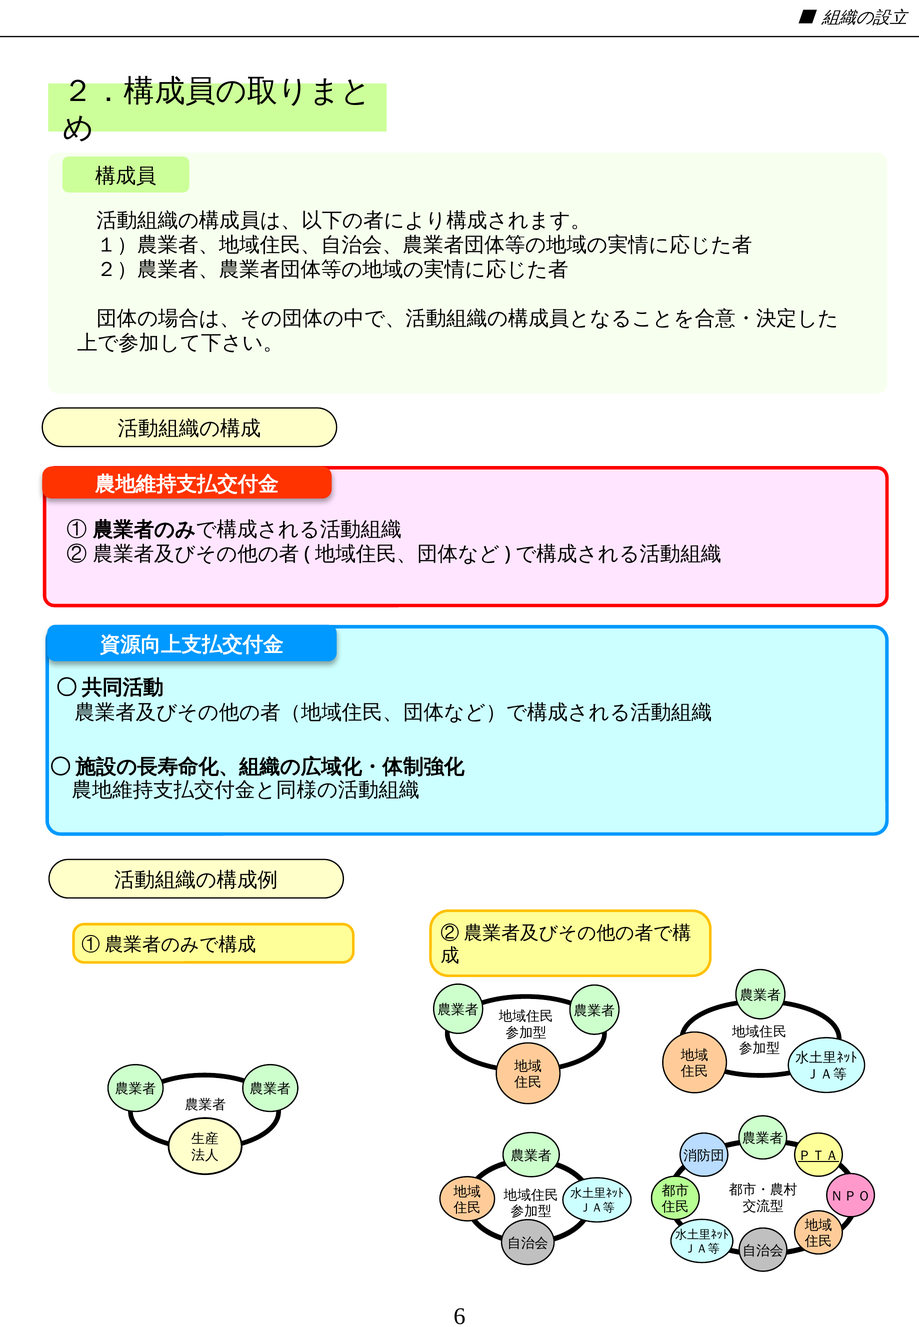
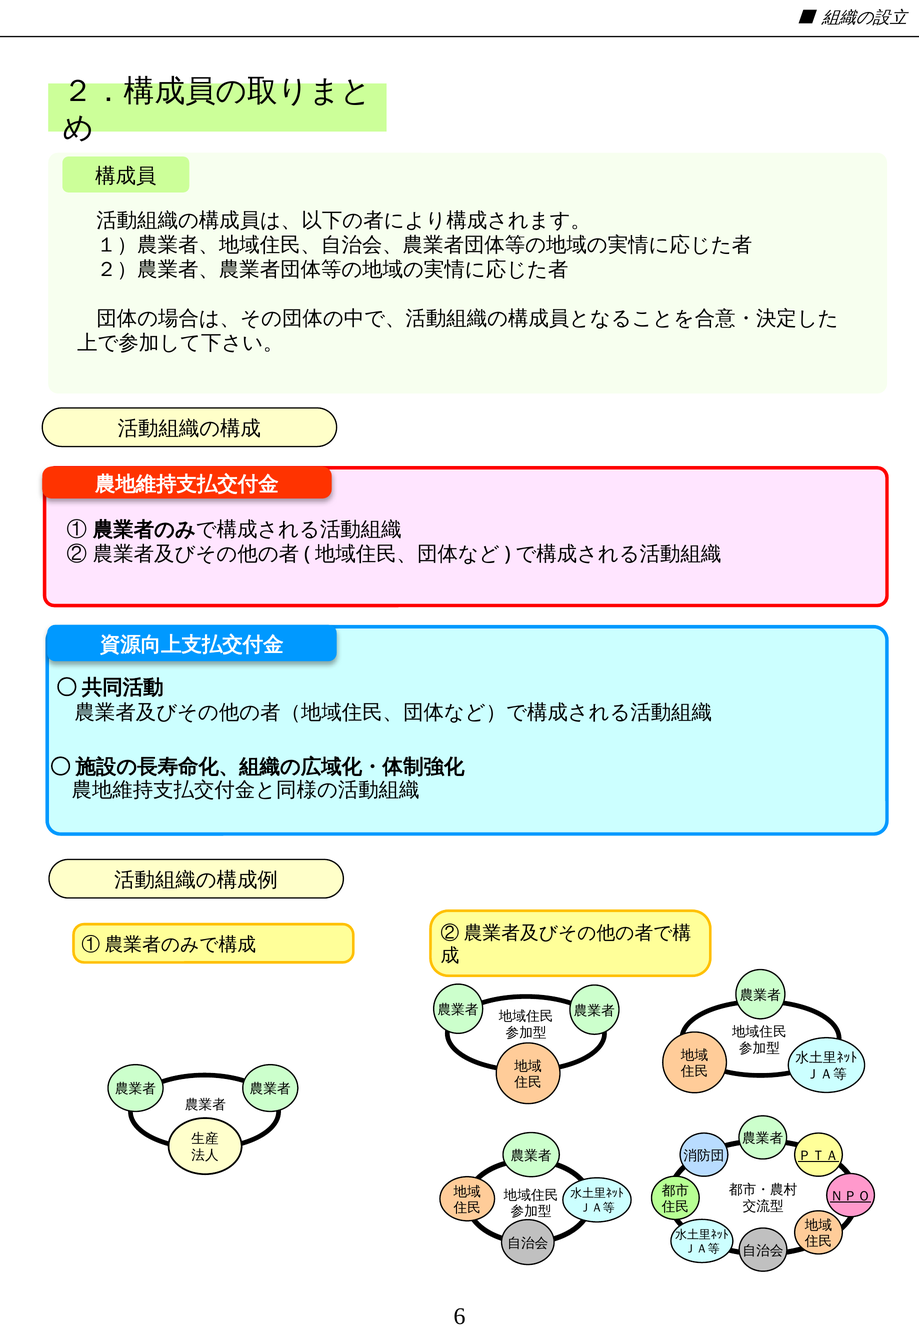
ＮＰＯ underline: none -> present
